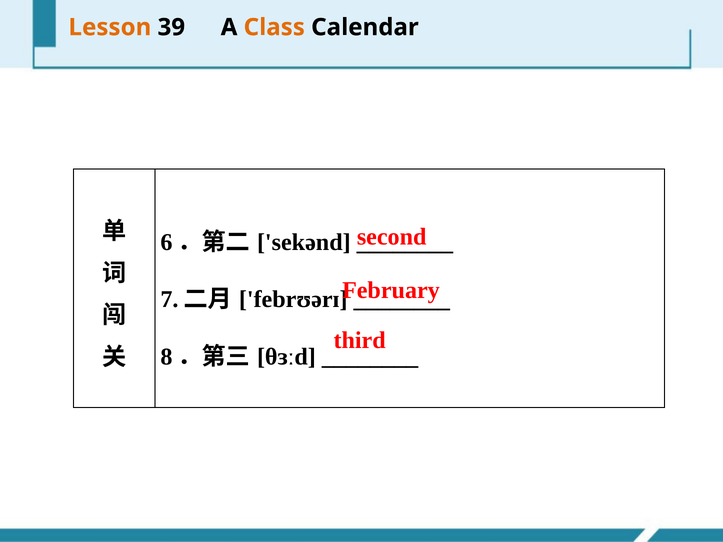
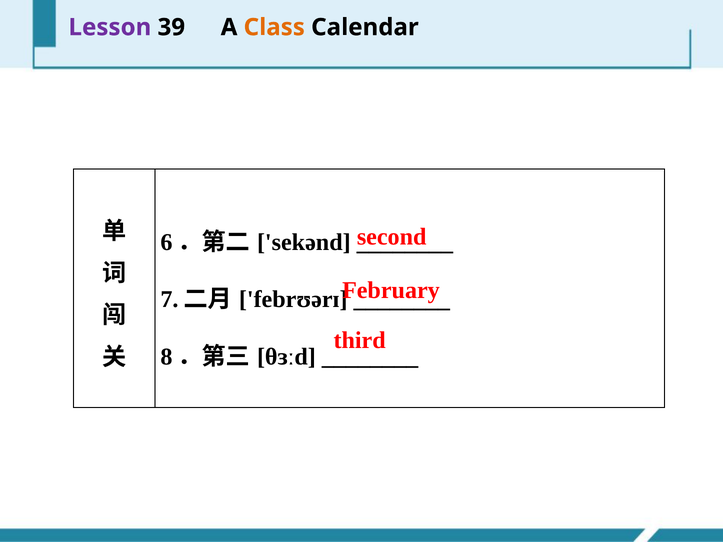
Lesson colour: orange -> purple
